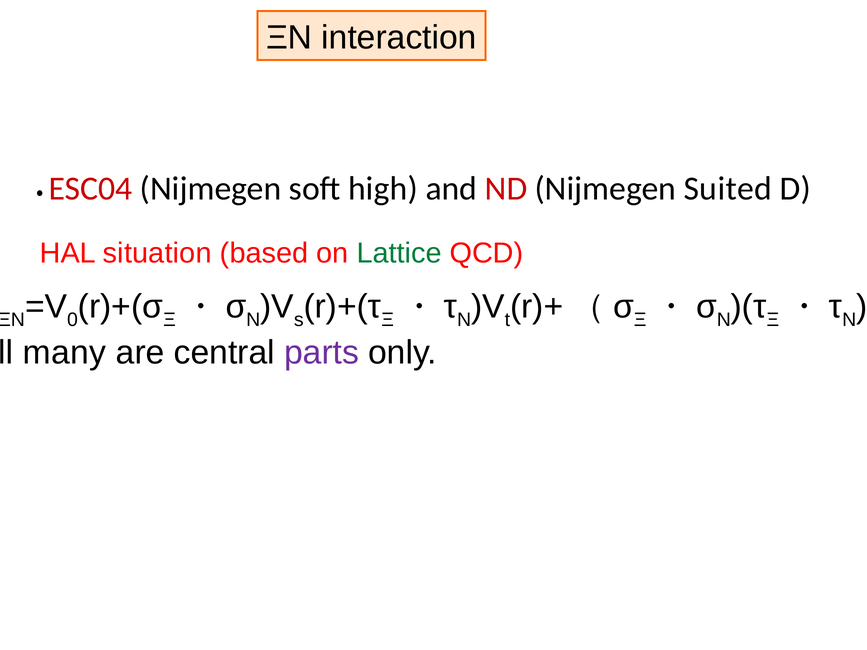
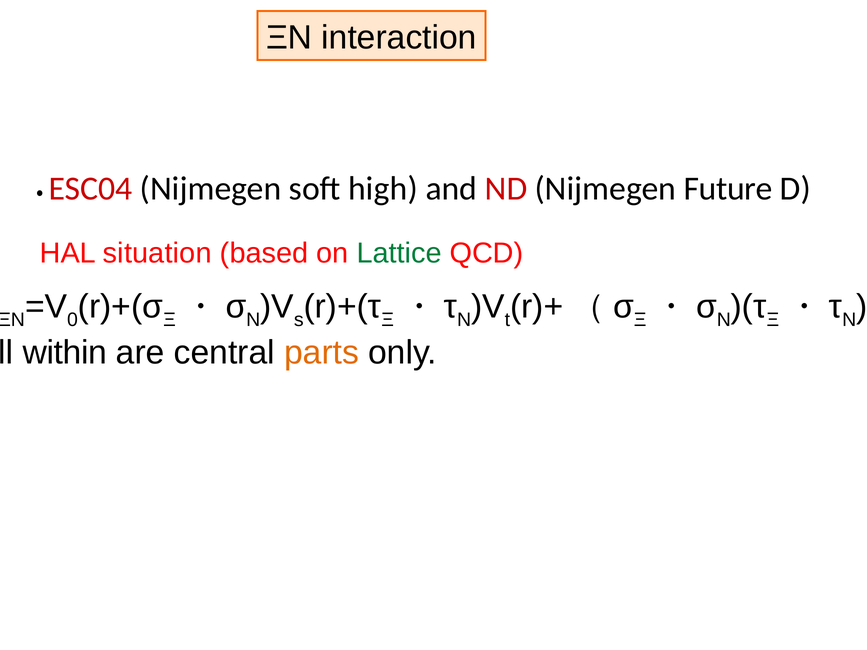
Suited: Suited -> Future
many: many -> within
parts colour: purple -> orange
